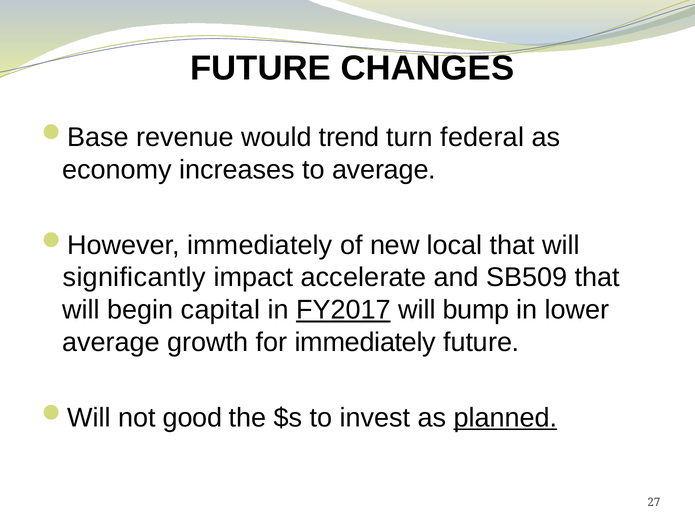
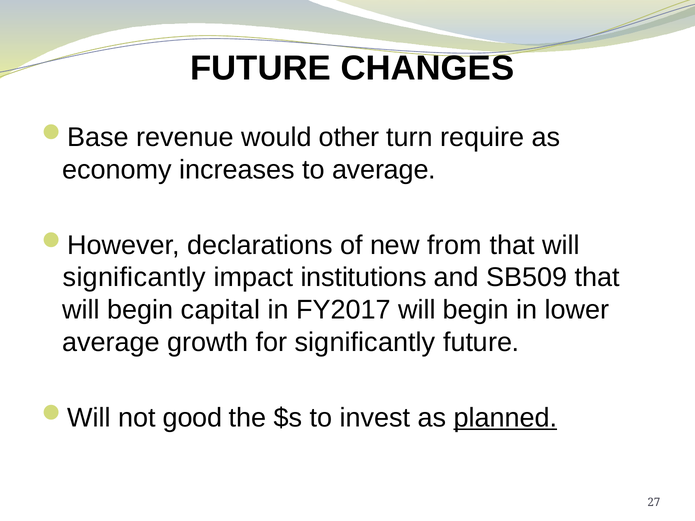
trend: trend -> other
federal: federal -> require
immediately at (260, 245): immediately -> declarations
local: local -> from
accelerate: accelerate -> institutions
FY2017 underline: present -> none
bump at (476, 310): bump -> begin
for immediately: immediately -> significantly
